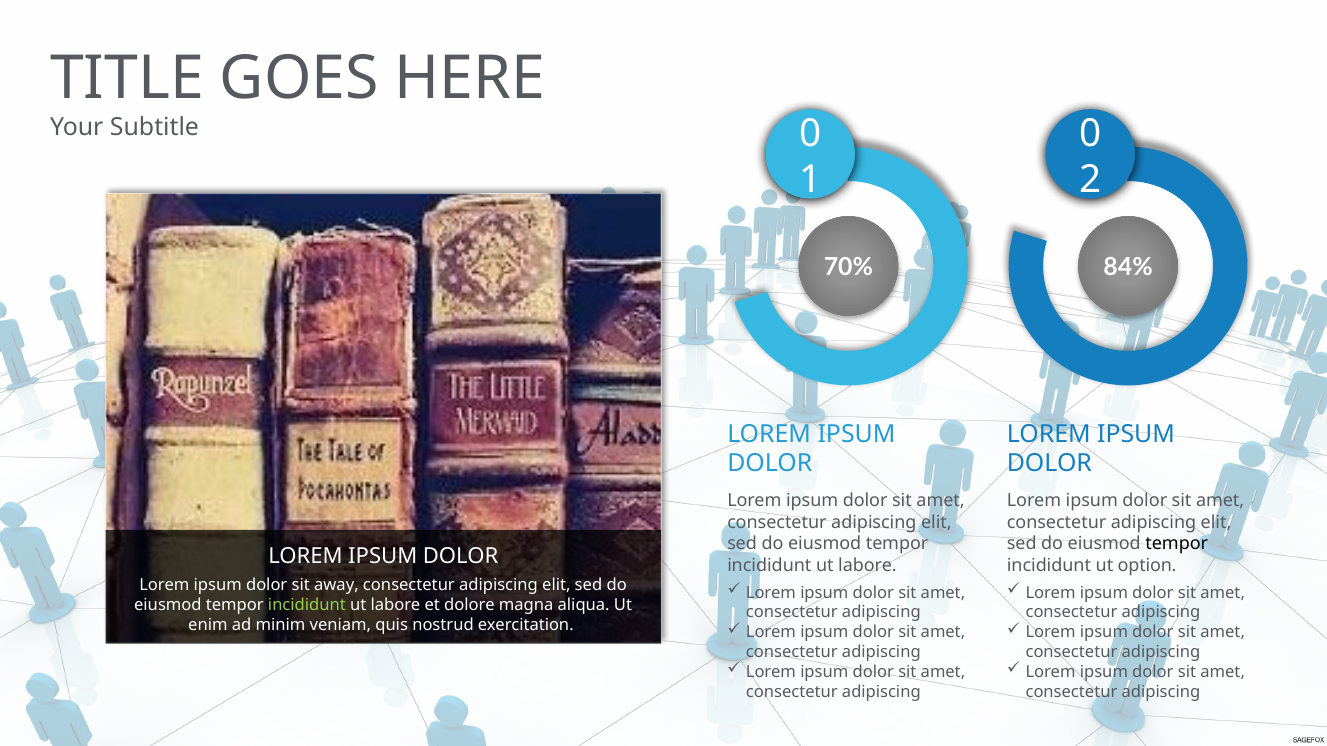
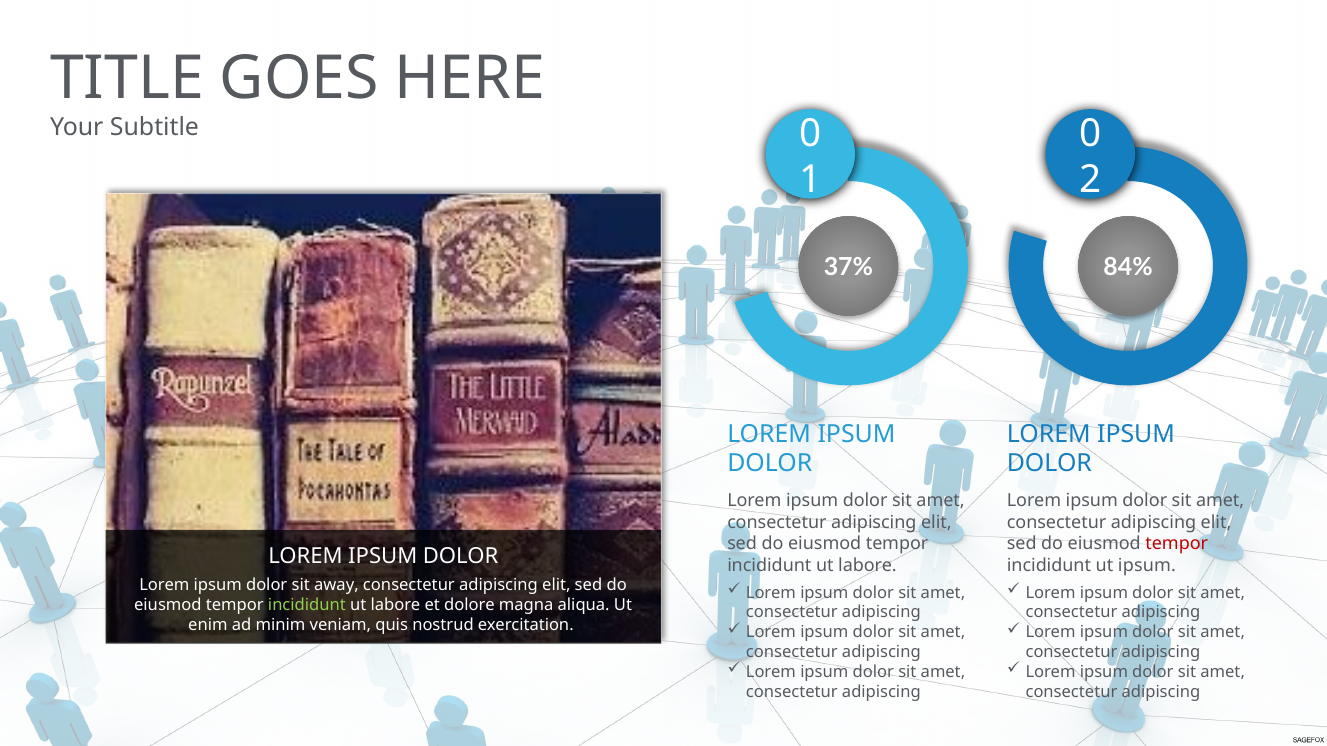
70%: 70% -> 37%
tempor at (1177, 544) colour: black -> red
ut option: option -> ipsum
